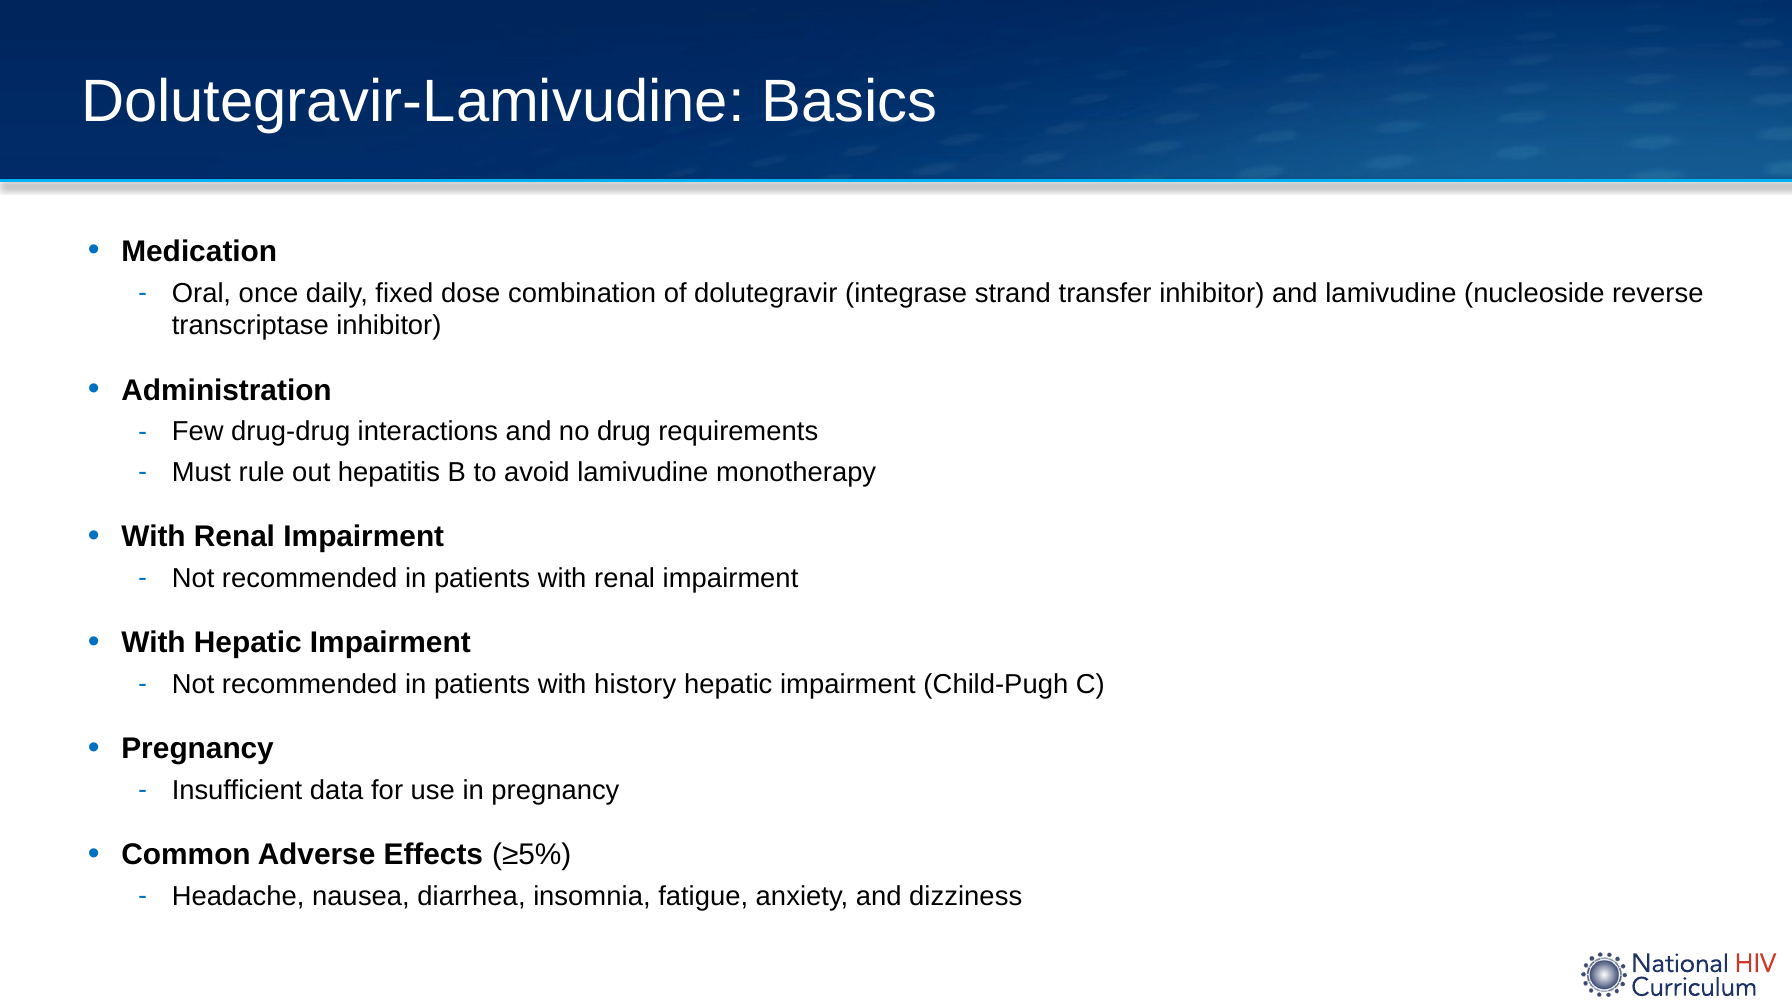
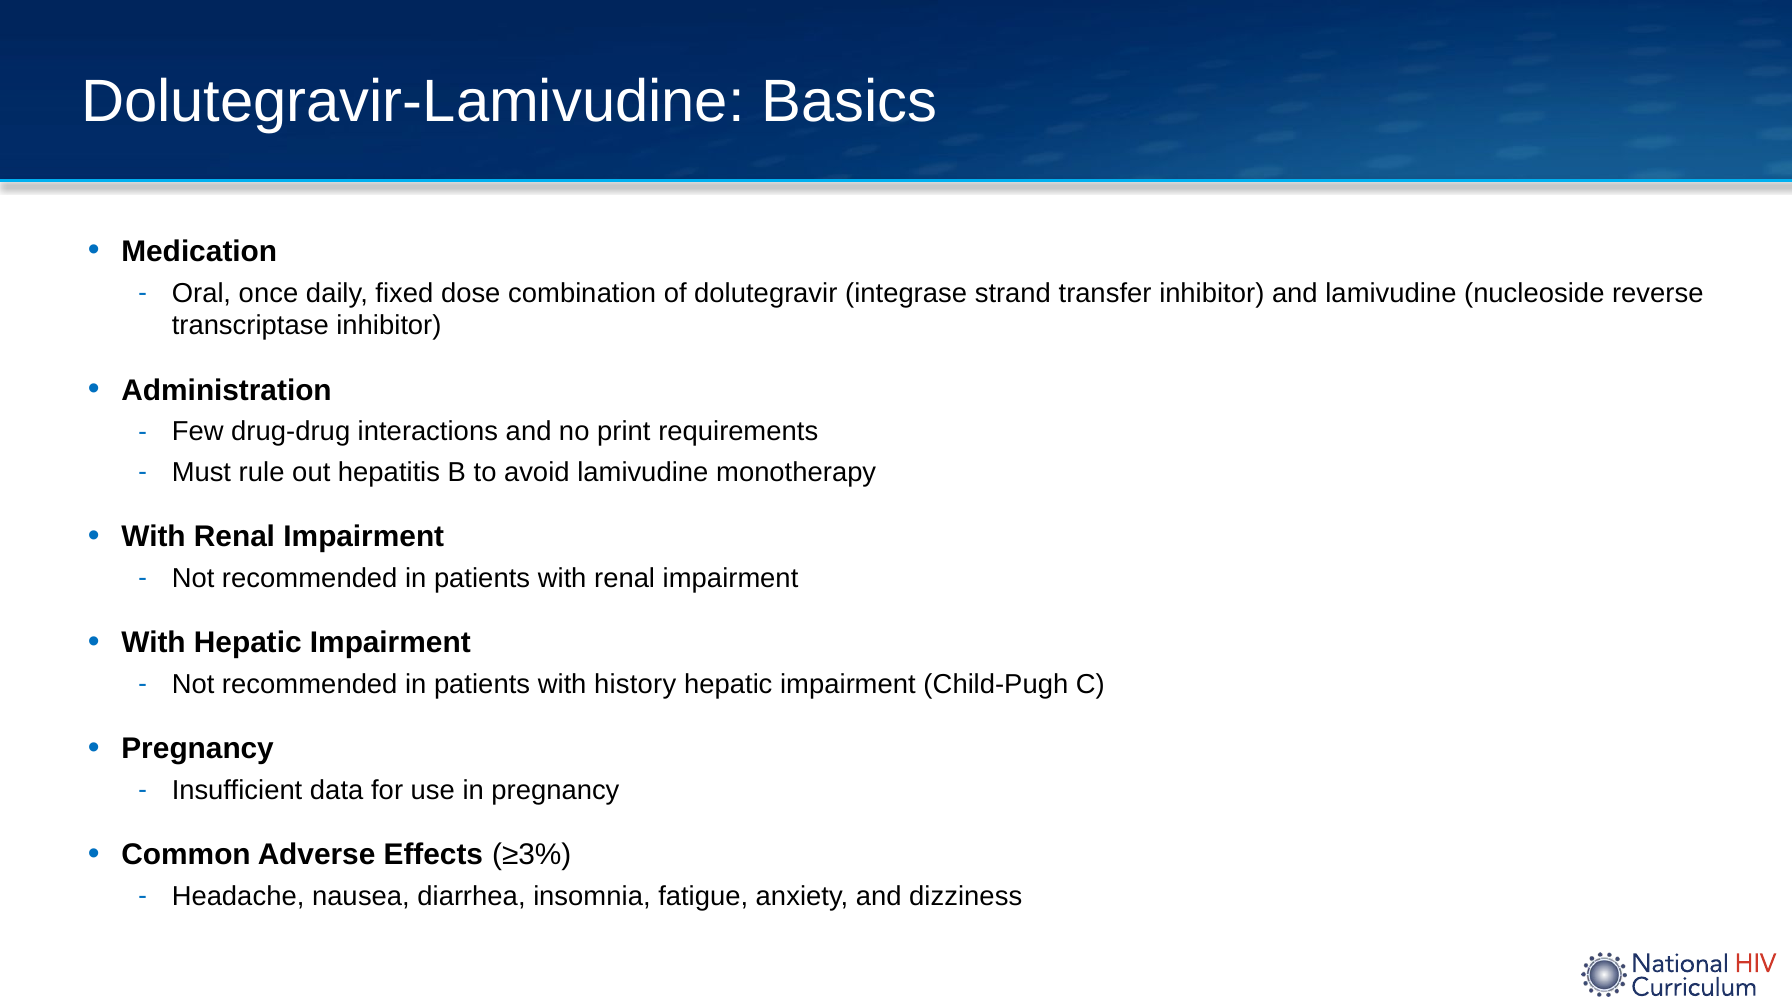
drug: drug -> print
≥5%: ≥5% -> ≥3%
